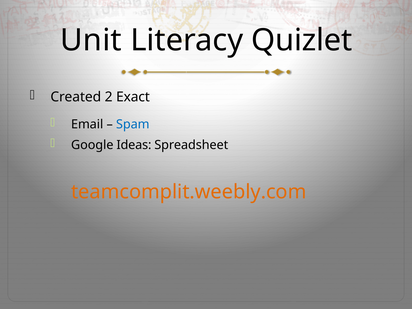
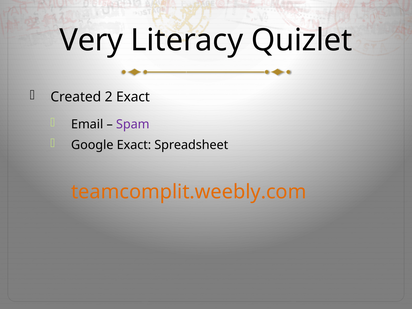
Unit: Unit -> Very
Spam colour: blue -> purple
Google Ideas: Ideas -> Exact
